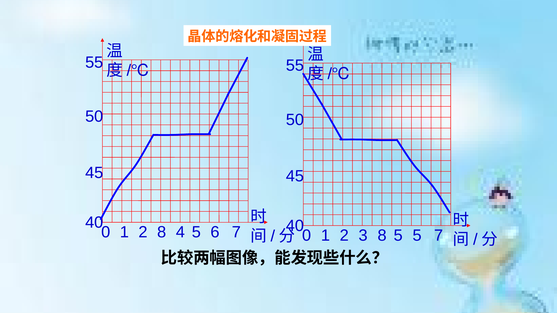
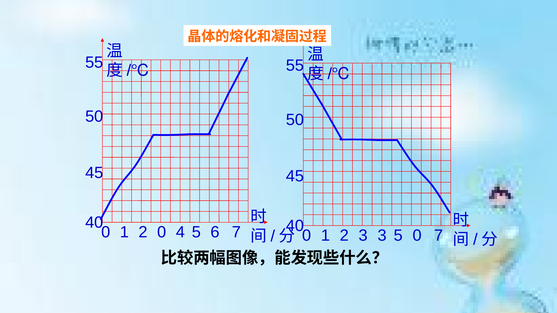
2 8: 8 -> 0
3 8: 8 -> 3
5 5: 5 -> 0
